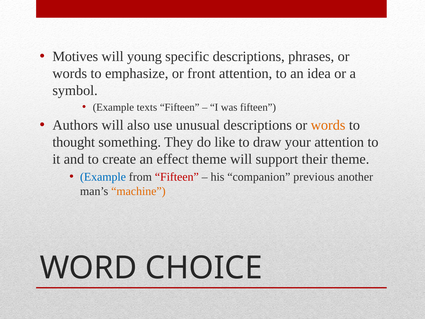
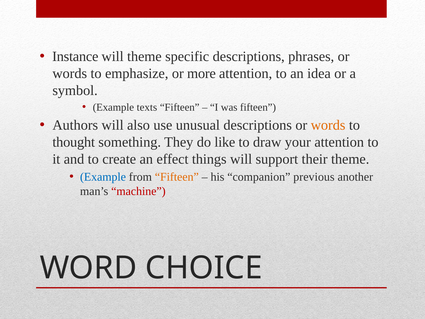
Motives: Motives -> Instance
will young: young -> theme
front: front -> more
effect theme: theme -> things
Fifteen at (177, 177) colour: red -> orange
machine colour: orange -> red
